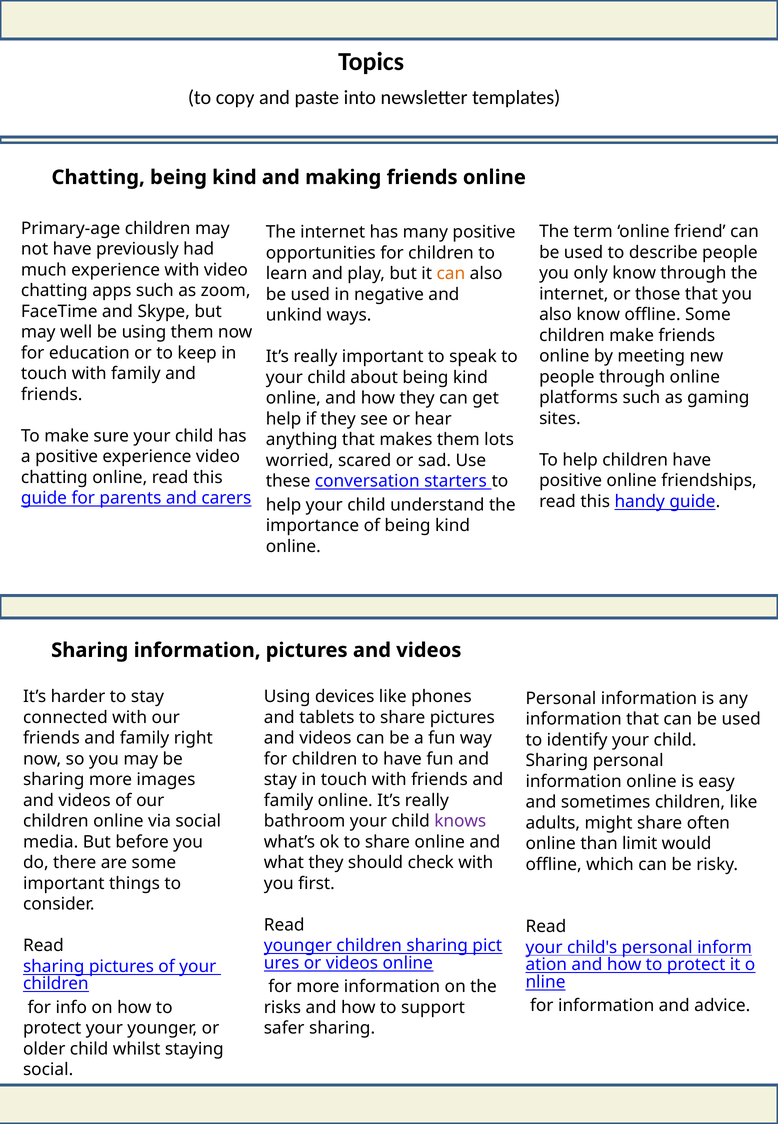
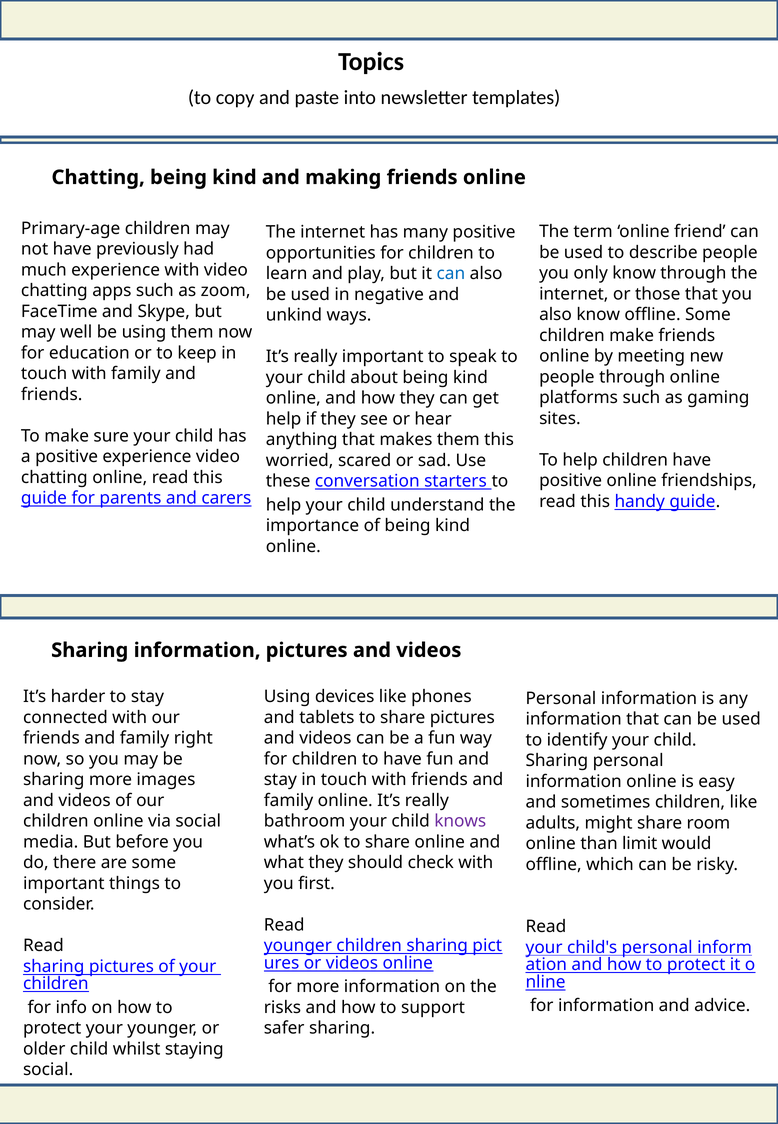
can at (451, 274) colour: orange -> blue
them lots: lots -> this
often: often -> room
